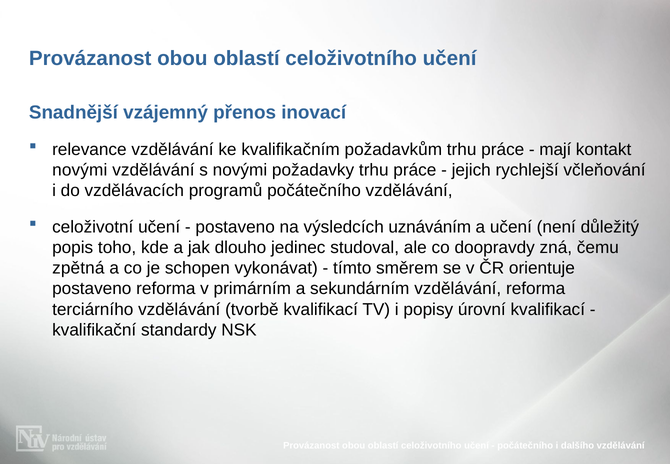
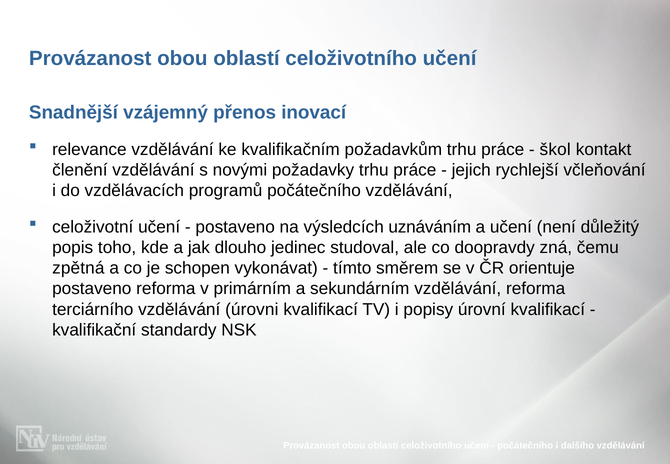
mají: mají -> škol
novými at (80, 170): novými -> členění
tvorbě: tvorbě -> úrovni
